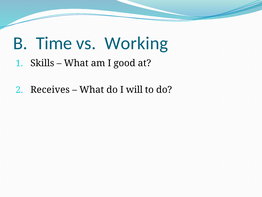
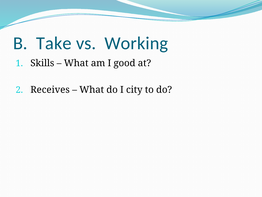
Time: Time -> Take
will: will -> city
